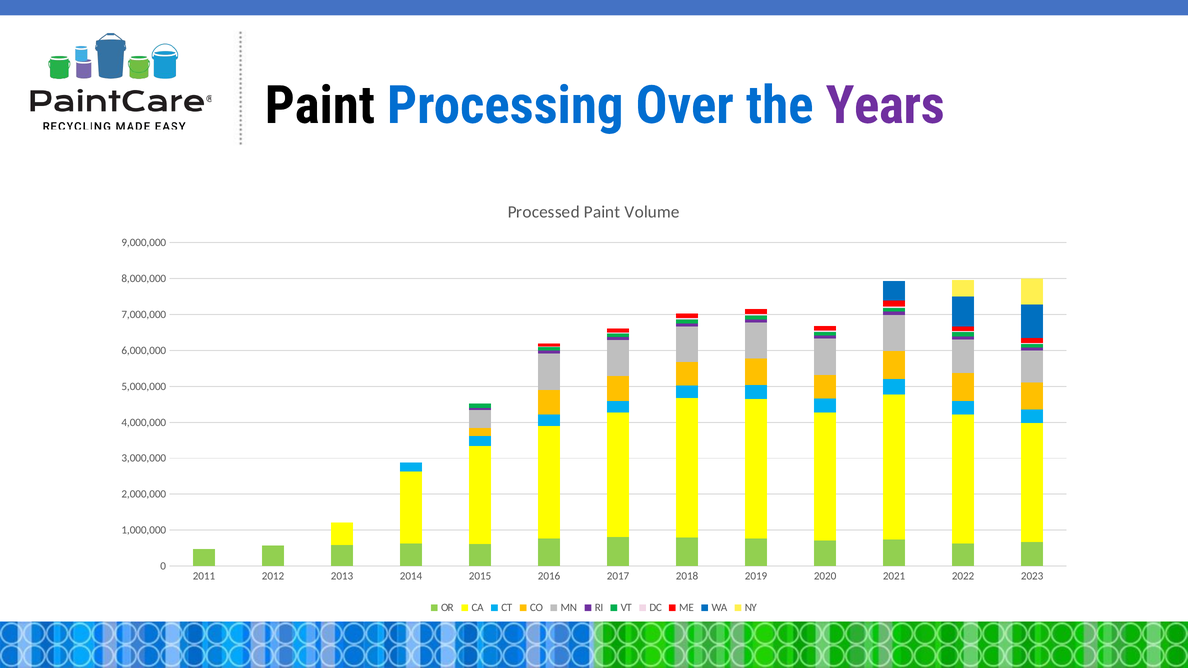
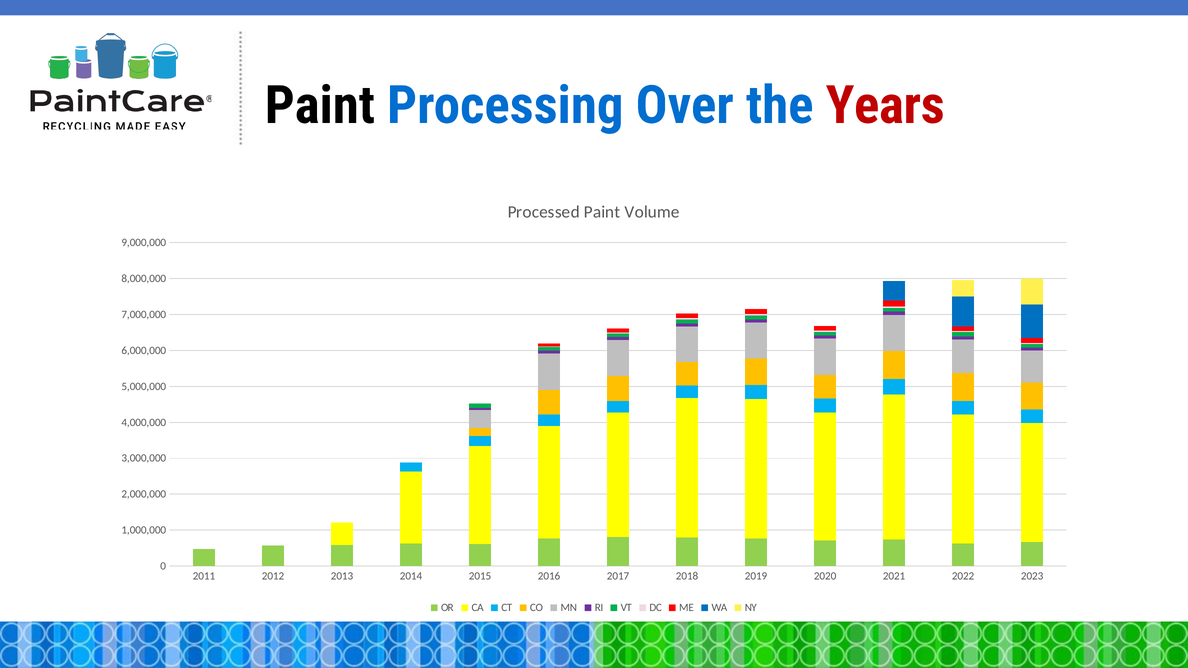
Years colour: purple -> red
